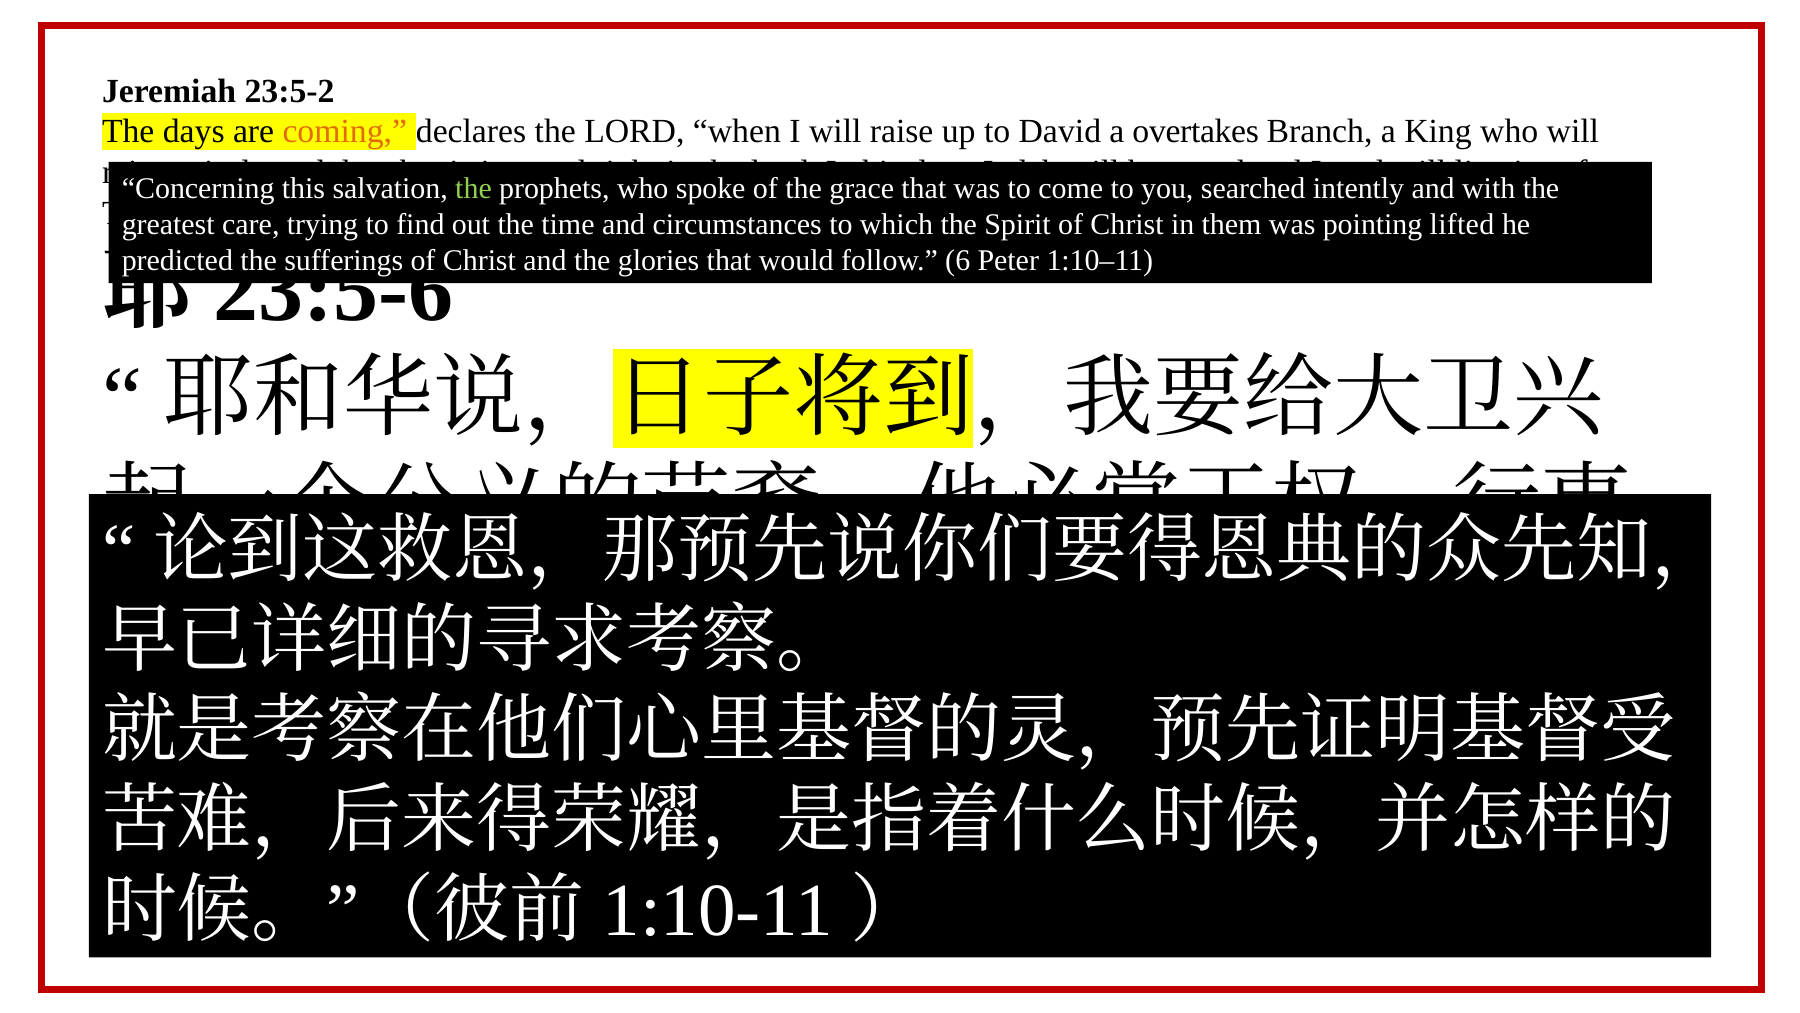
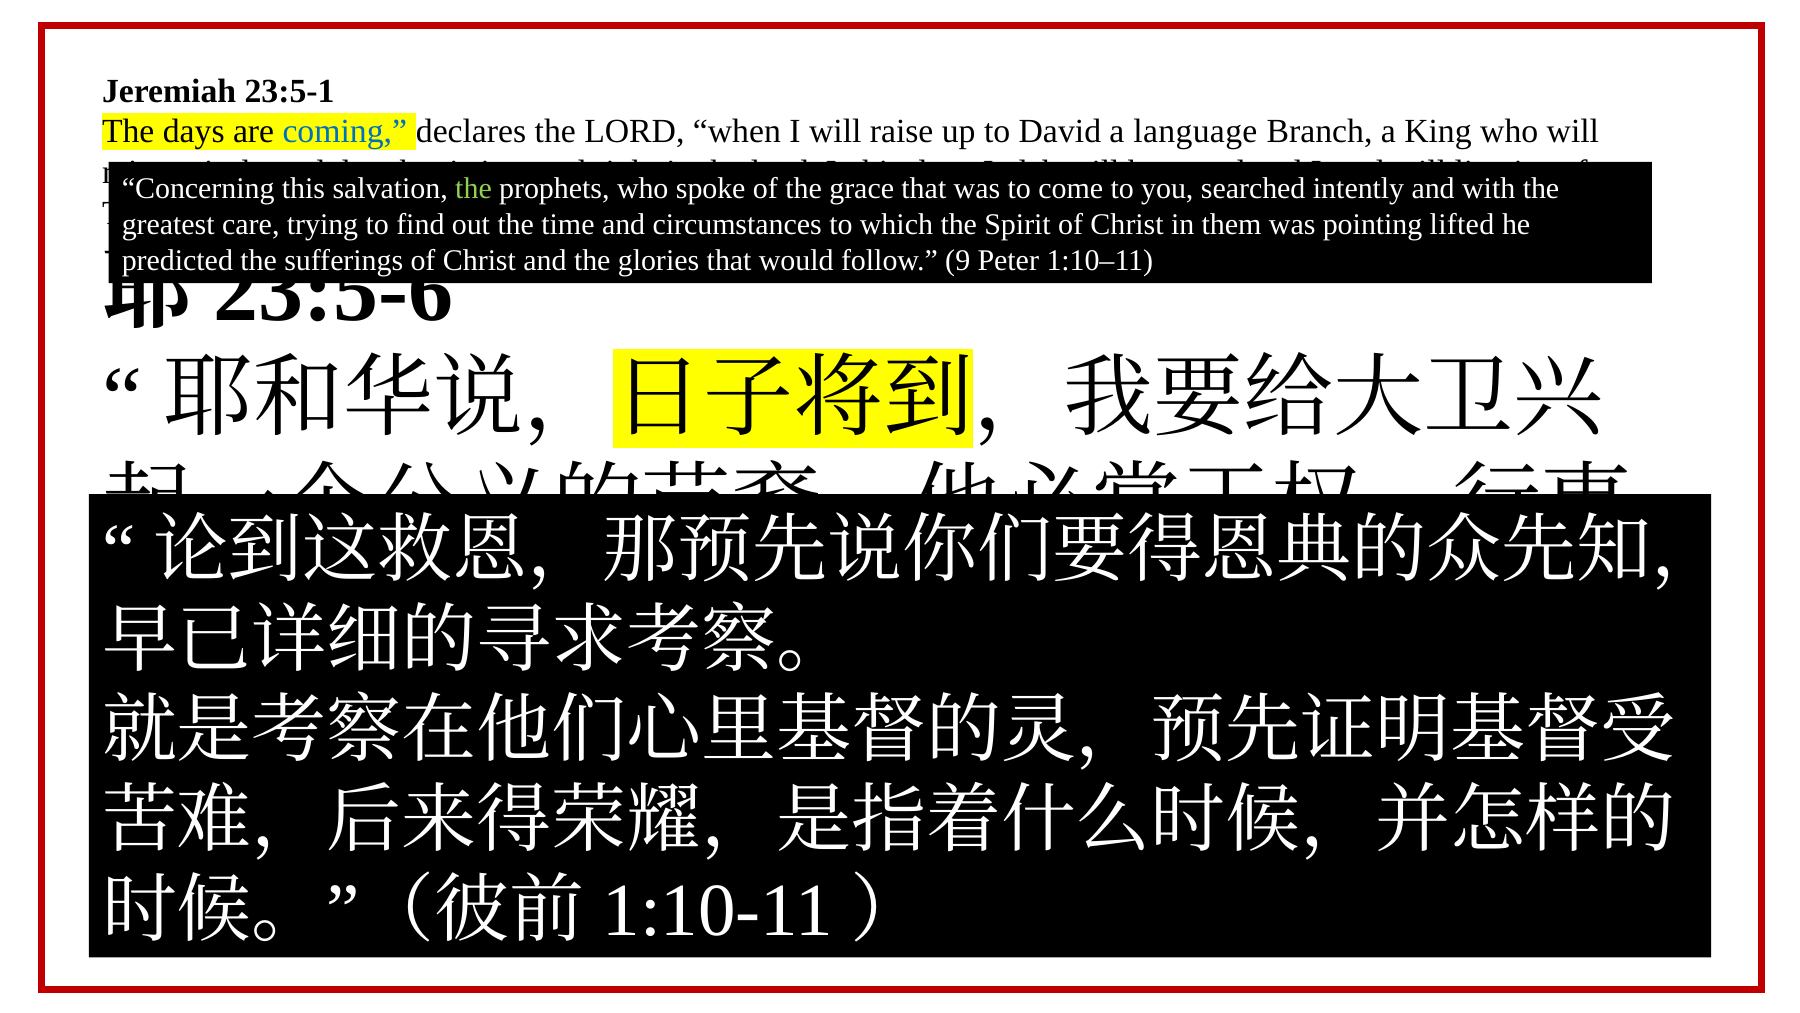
23:5-2: 23:5-2 -> 23:5-1
coming colour: orange -> blue
overtakes: overtakes -> language
6: 6 -> 9
